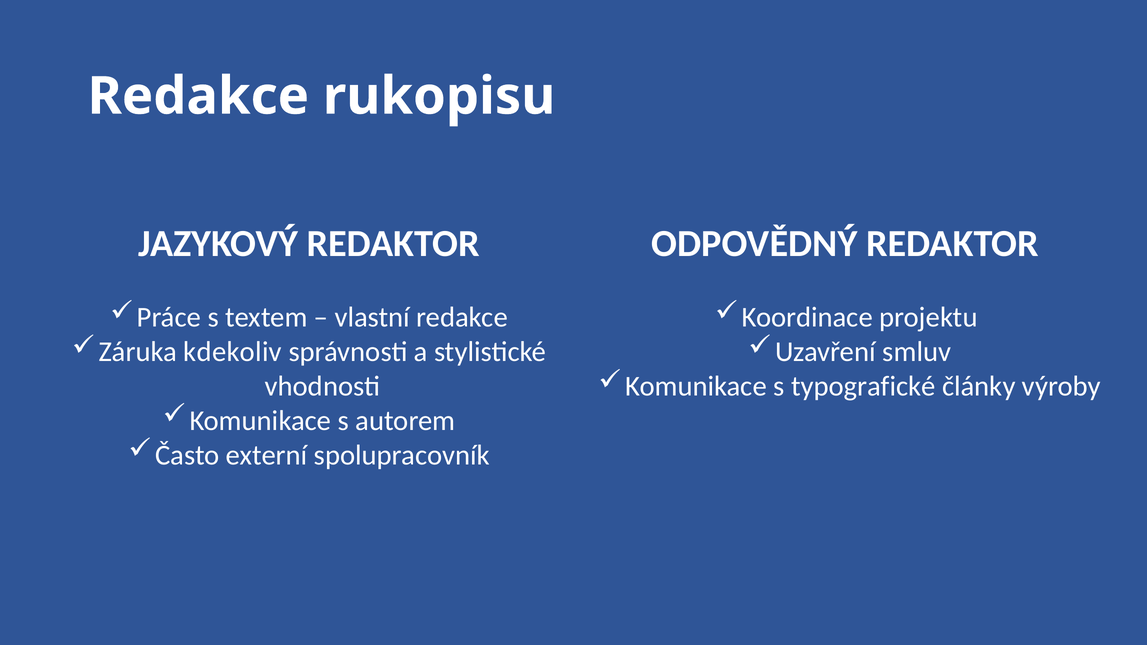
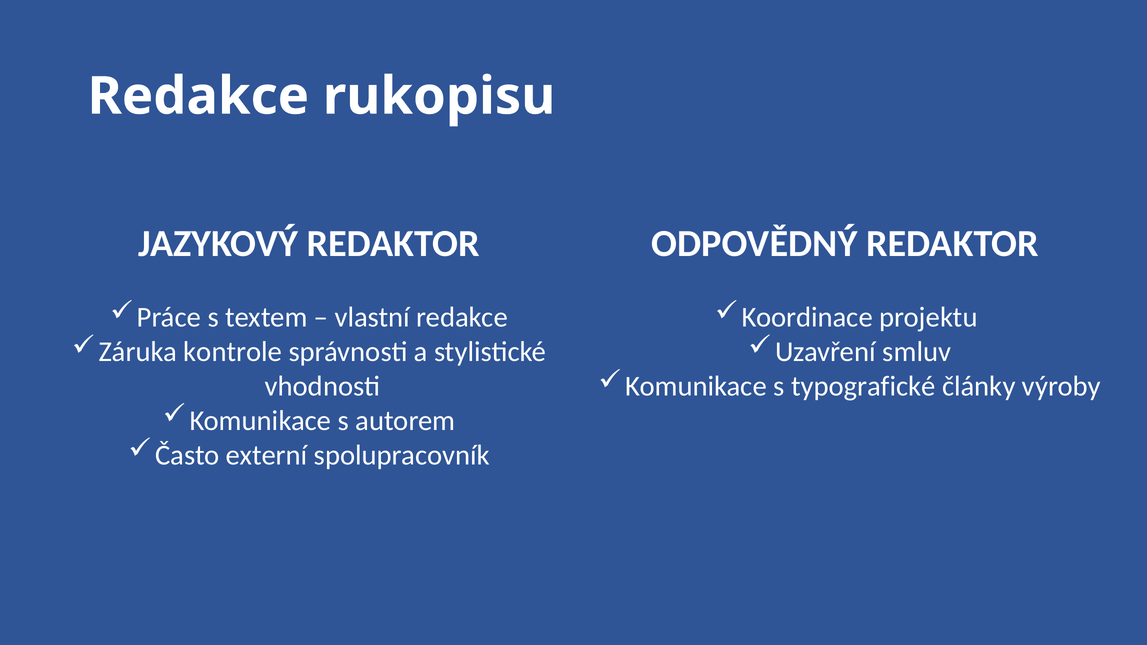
kdekoliv: kdekoliv -> kontrole
